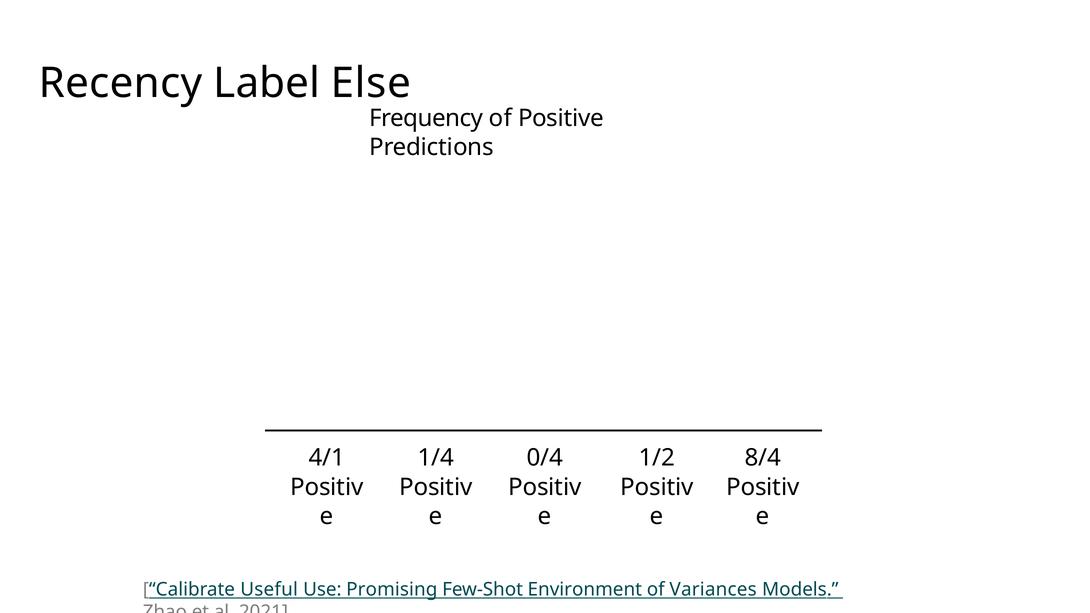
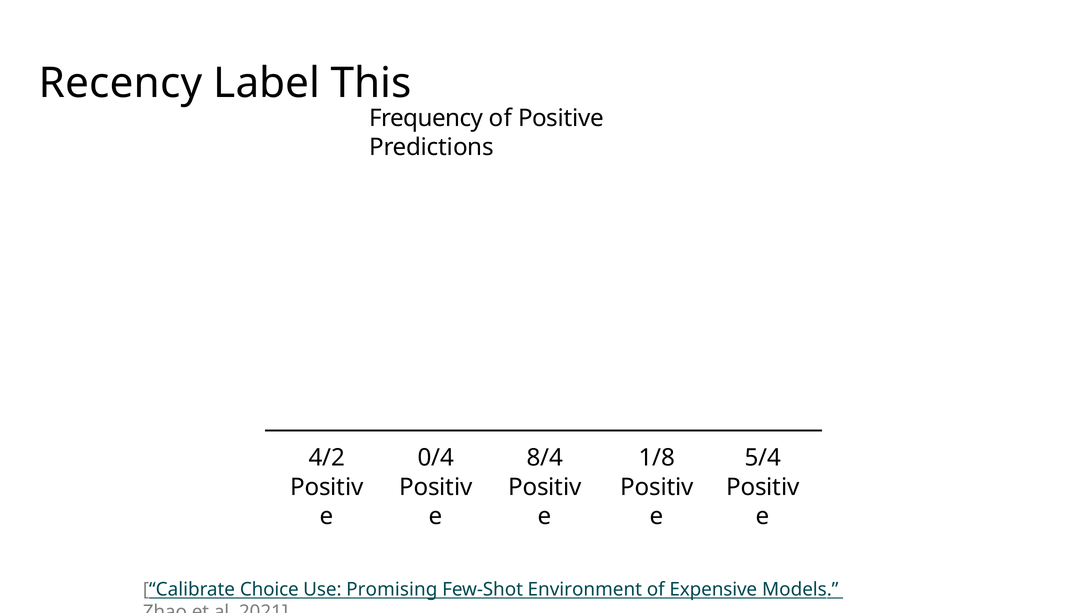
Else: Else -> This
4/1: 4/1 -> 4/2
1/4: 1/4 -> 0/4
0/4: 0/4 -> 8/4
1/2: 1/2 -> 1/8
8/4: 8/4 -> 5/4
Useful: Useful -> Choice
Variances: Variances -> Expensive
